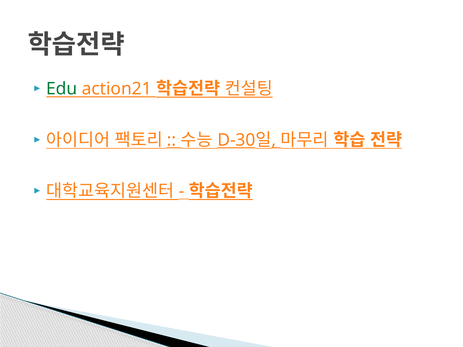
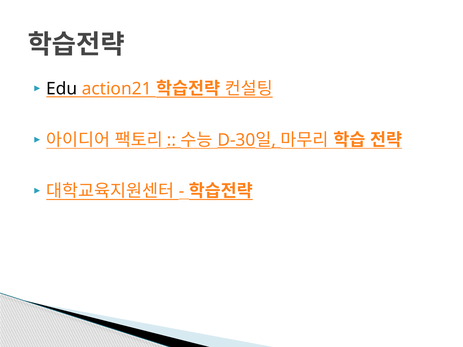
Edu colour: green -> black
